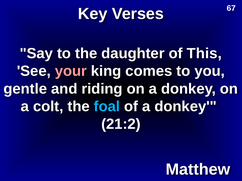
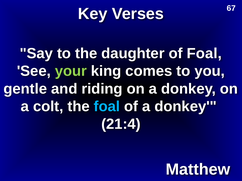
of This: This -> Foal
your colour: pink -> light green
21:2: 21:2 -> 21:4
